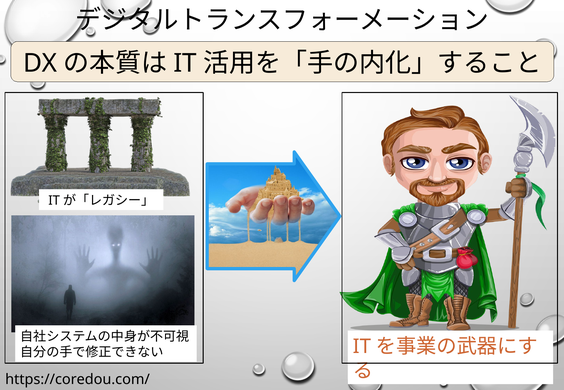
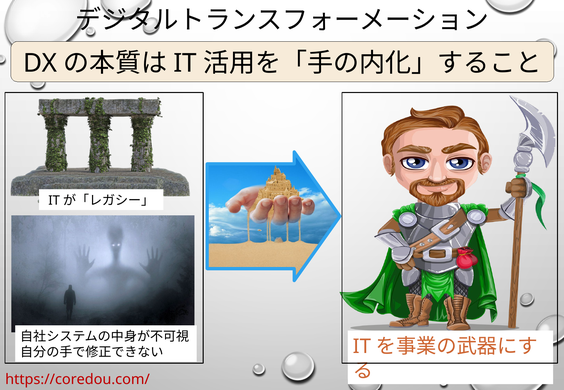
https://coredou.com/ colour: black -> red
